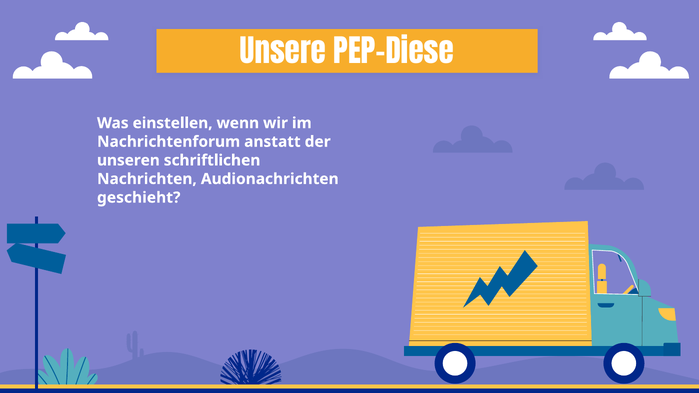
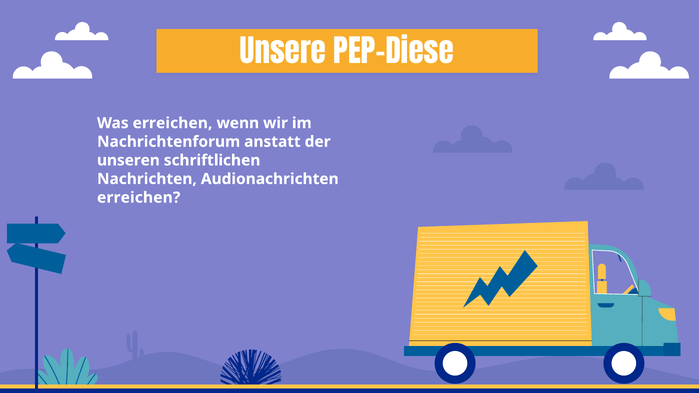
Was einstellen: einstellen -> erreichen
geschieht at (139, 198): geschieht -> erreichen
